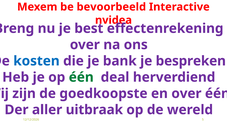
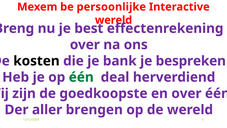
bevoorbeeld: bevoorbeeld -> persoonlijke
nvidea at (113, 20): nvidea -> wereld
kosten colour: blue -> black
uitbraak: uitbraak -> brengen
